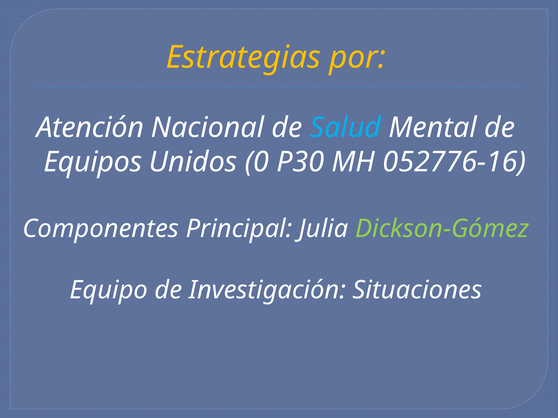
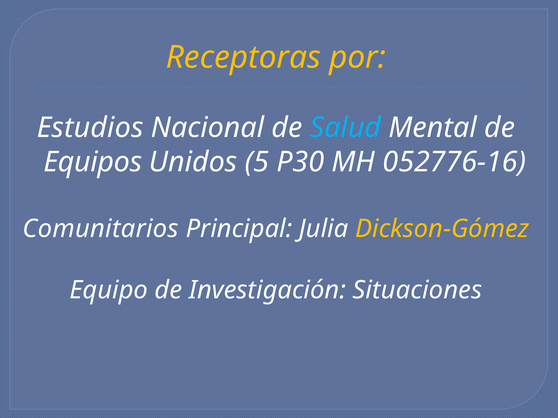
Estrategias: Estrategias -> Receptoras
Atención: Atención -> Estudios
0: 0 -> 5
Componentes: Componentes -> Comunitarios
Dickson-Gómez colour: light green -> yellow
